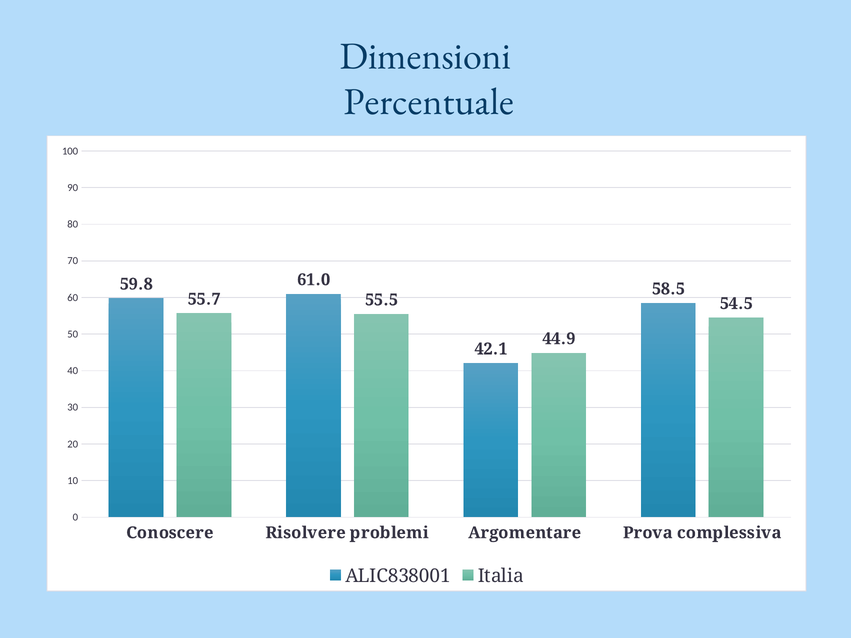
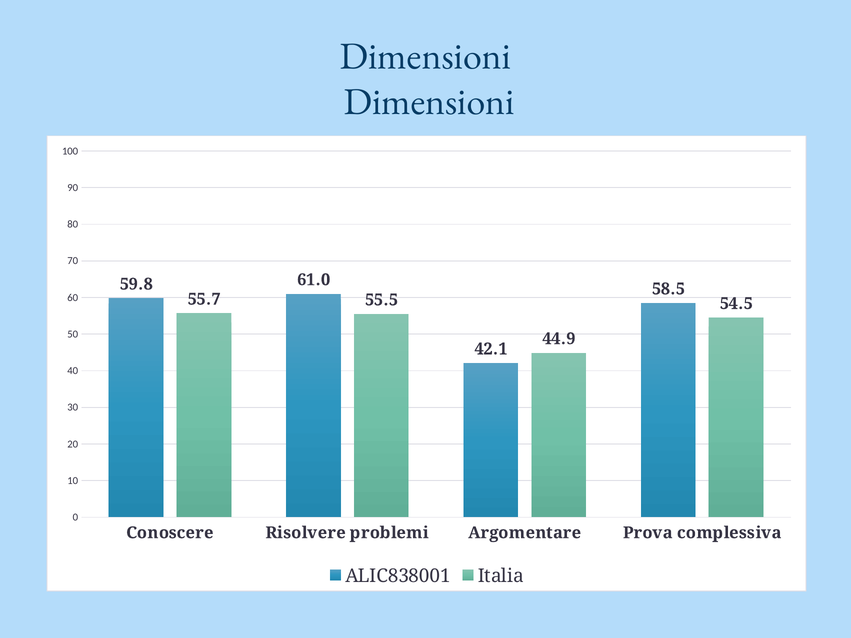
Percentuale at (429, 102): Percentuale -> Dimensioni
